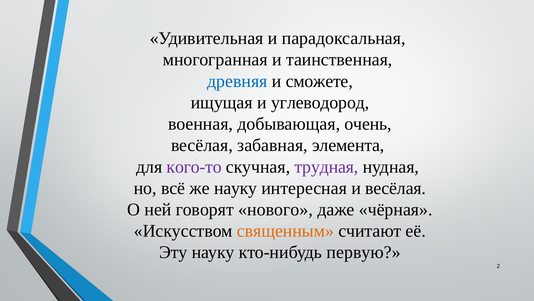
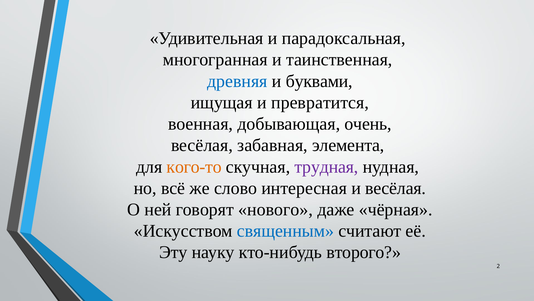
сможете: сможете -> буквами
углеводород: углеводород -> превратится
кого-то colour: purple -> orange
же науку: науку -> слово
священным colour: orange -> blue
первую: первую -> второго
